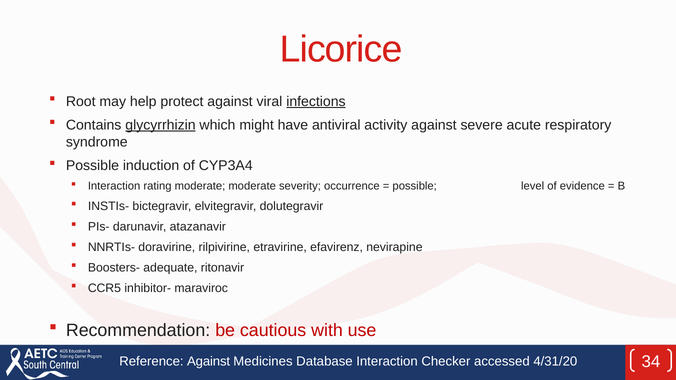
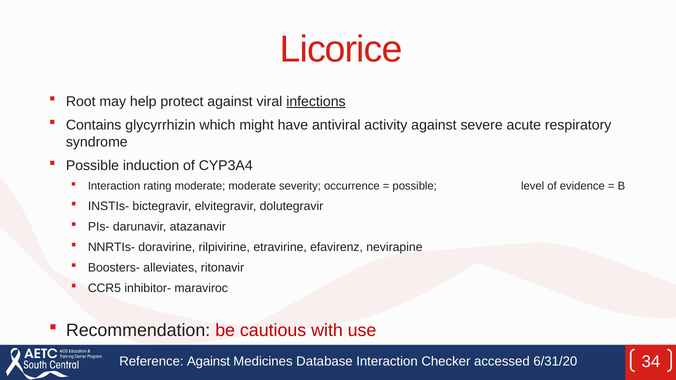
glycyrrhizin underline: present -> none
adequate: adequate -> alleviates
4/31/20: 4/31/20 -> 6/31/20
